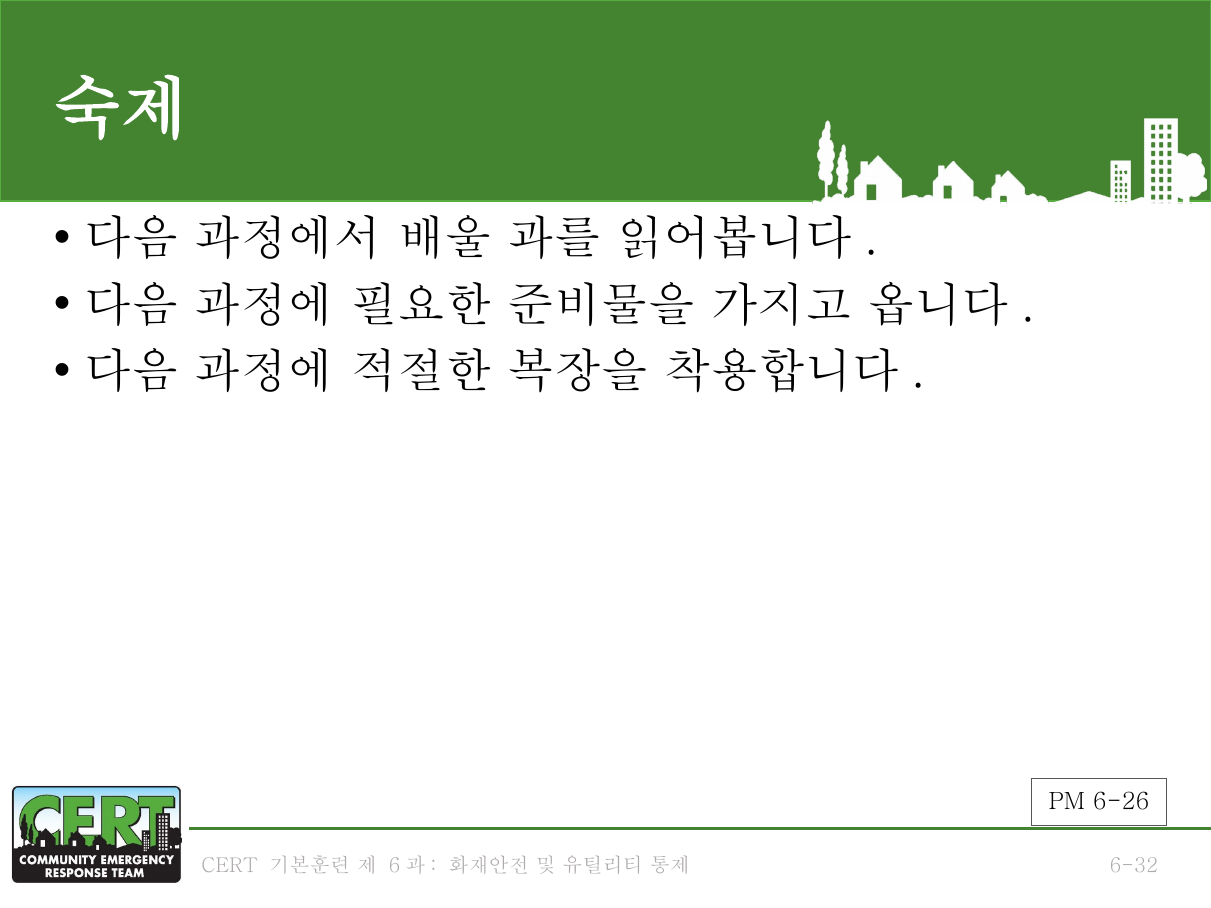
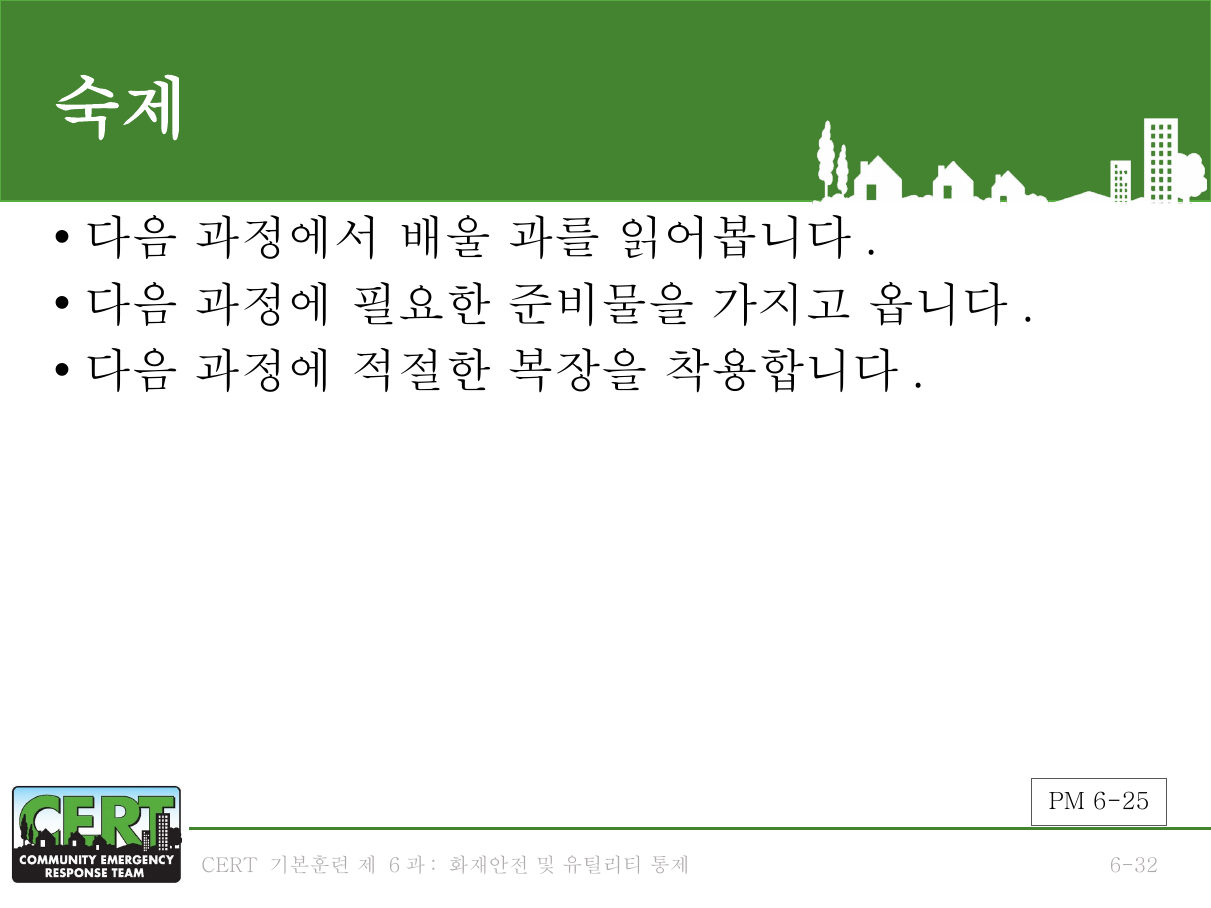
6-26: 6-26 -> 6-25
